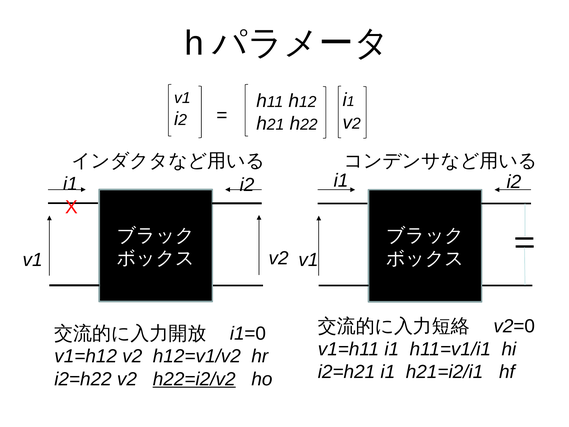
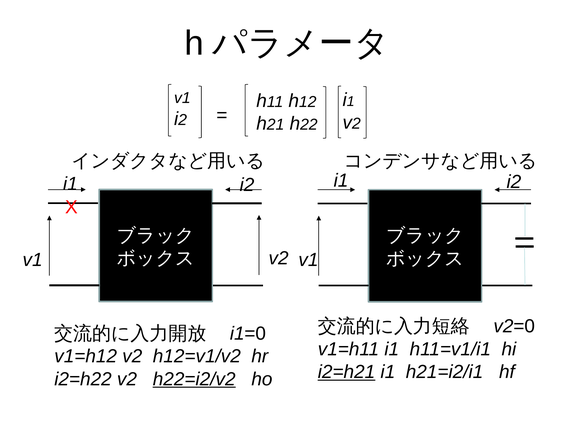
i2=h21 underline: none -> present
